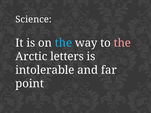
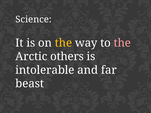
the at (63, 43) colour: light blue -> yellow
letters: letters -> others
point: point -> beast
